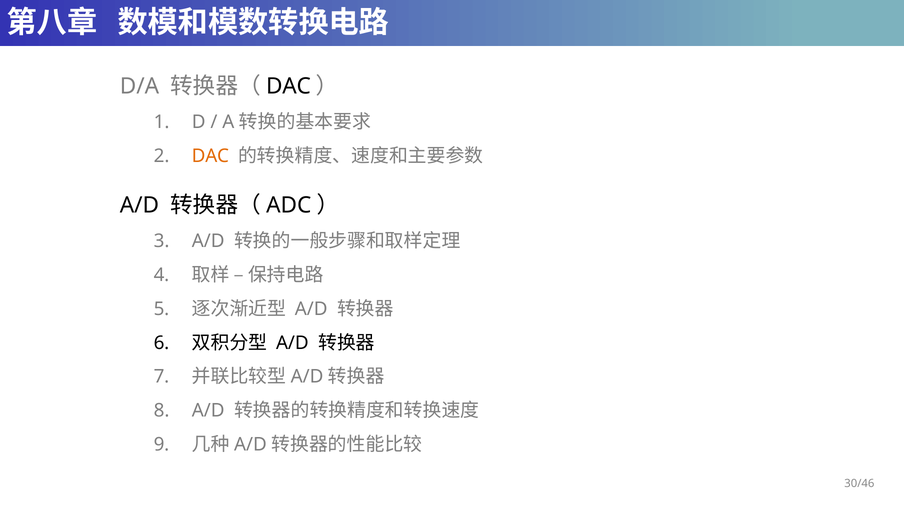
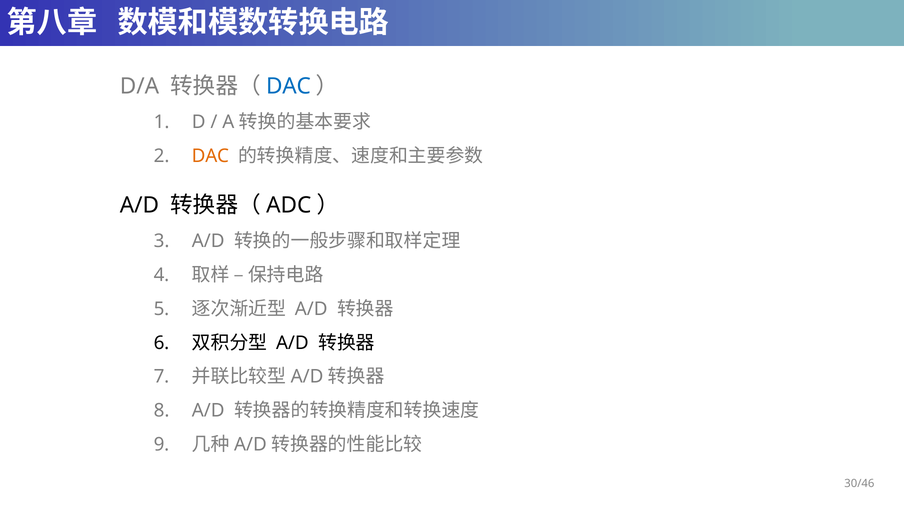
DAC at (288, 86) colour: black -> blue
